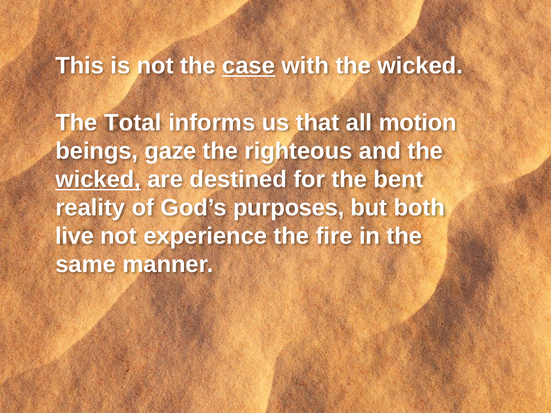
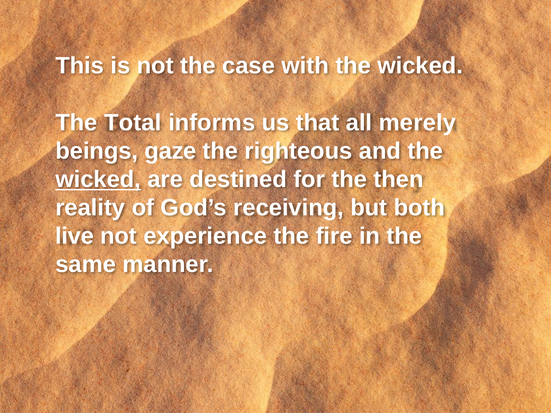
case underline: present -> none
motion: motion -> merely
bent: bent -> then
purposes: purposes -> receiving
